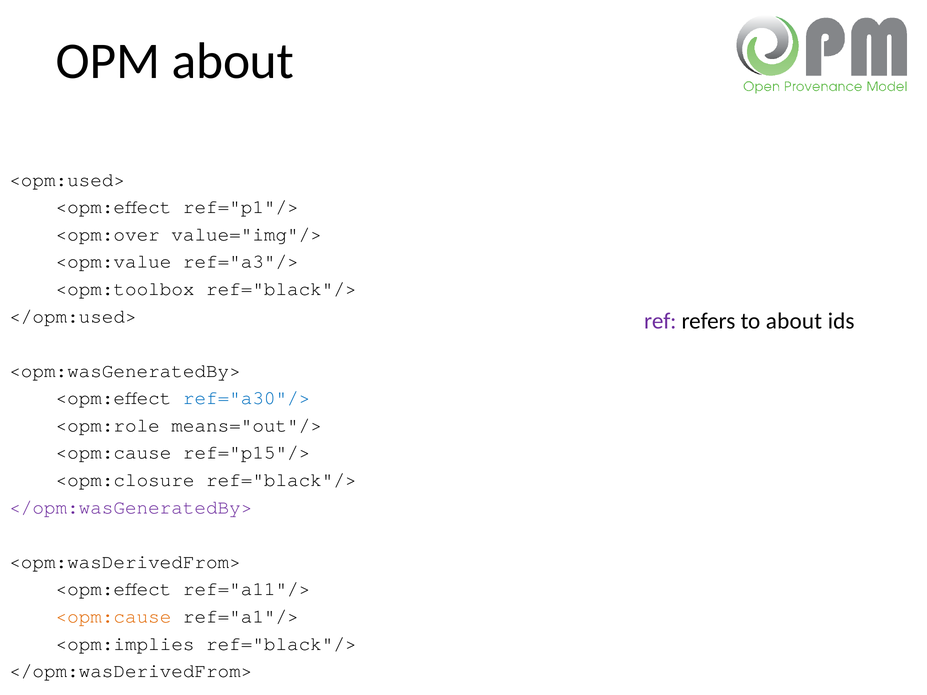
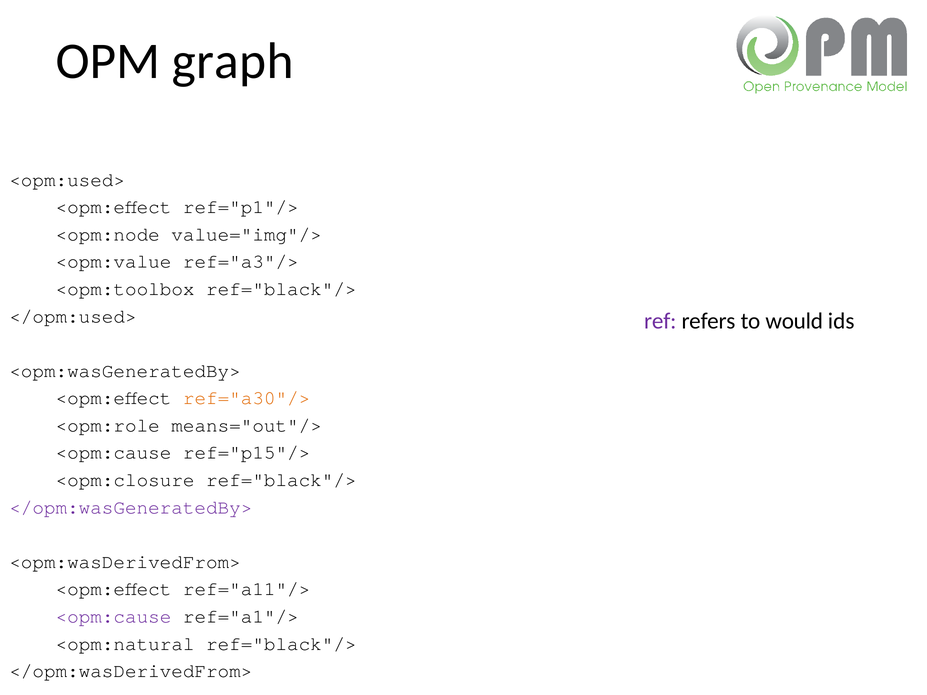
OPM about: about -> graph
<opm:over: <opm:over -> <opm:node
to about: about -> would
ref="a30"/> colour: blue -> orange
<opm:cause at (114, 617) colour: orange -> purple
<opm:implies: <opm:implies -> <opm:natural
